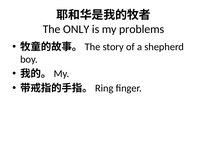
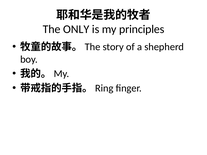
problems: problems -> principles
